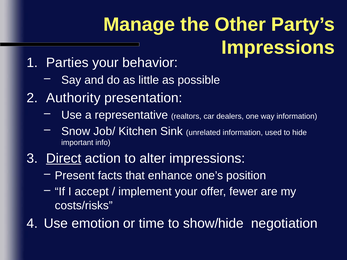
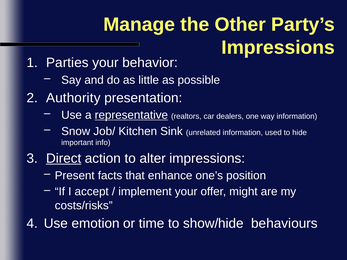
representative underline: none -> present
fewer: fewer -> might
negotiation: negotiation -> behaviours
